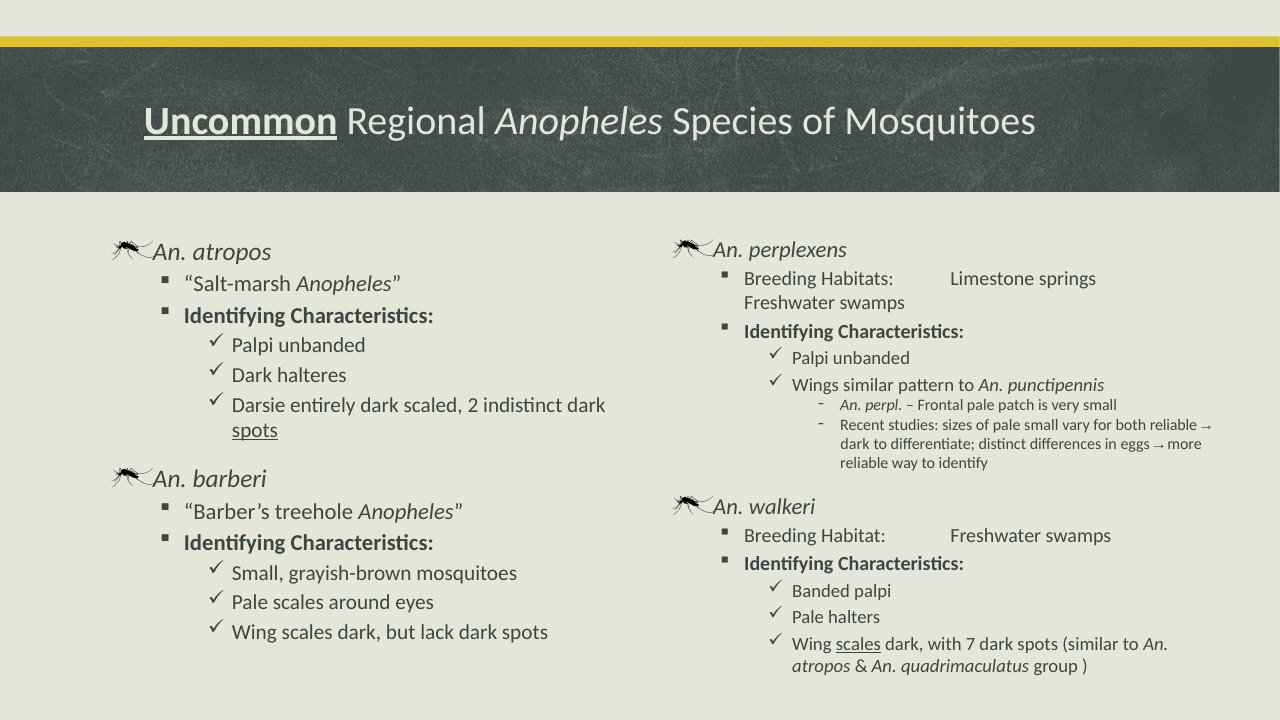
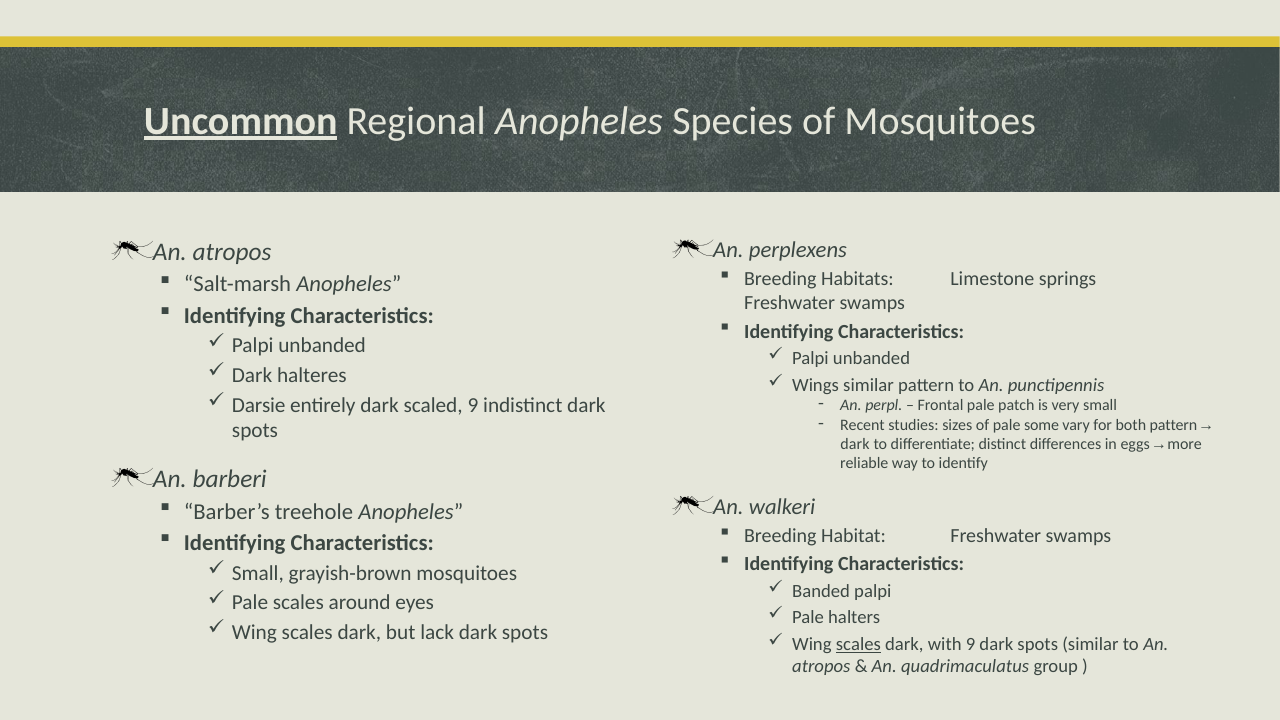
scaled 2: 2 -> 9
pale small: small -> some
both reliable: reliable -> pattern
spots at (255, 431) underline: present -> none
with 7: 7 -> 9
